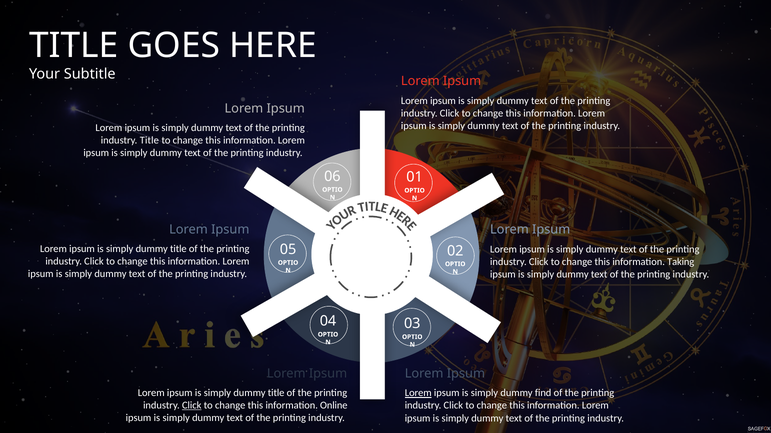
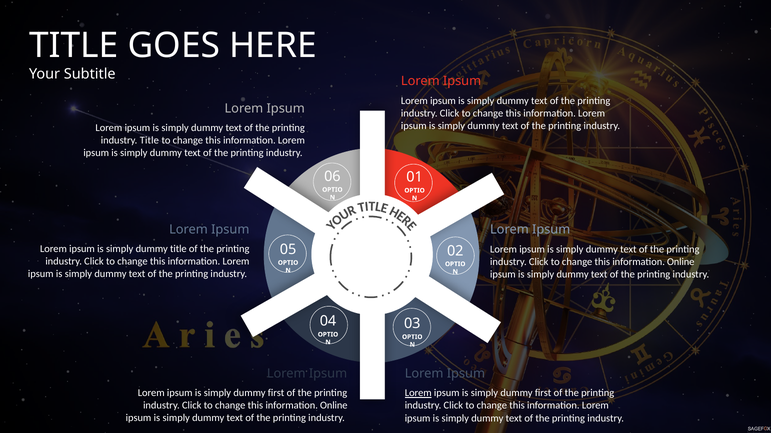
Taking at (681, 262): Taking -> Online
title at (276, 394): title -> first
find at (543, 394): find -> first
Click at (192, 406) underline: present -> none
